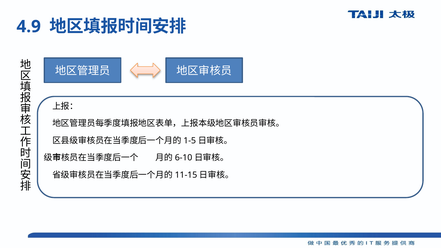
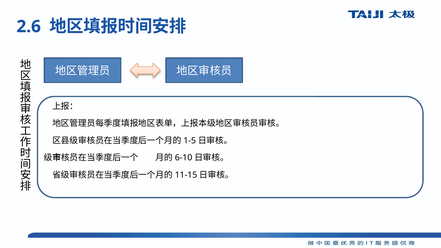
4.9: 4.9 -> 2.6
